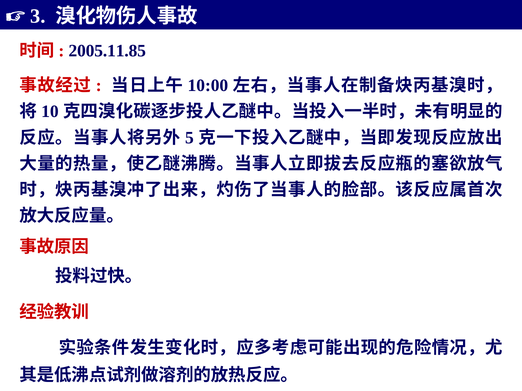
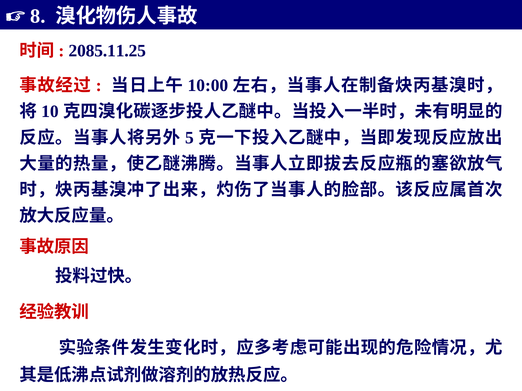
3: 3 -> 8
2005.11.85: 2005.11.85 -> 2085.11.25
